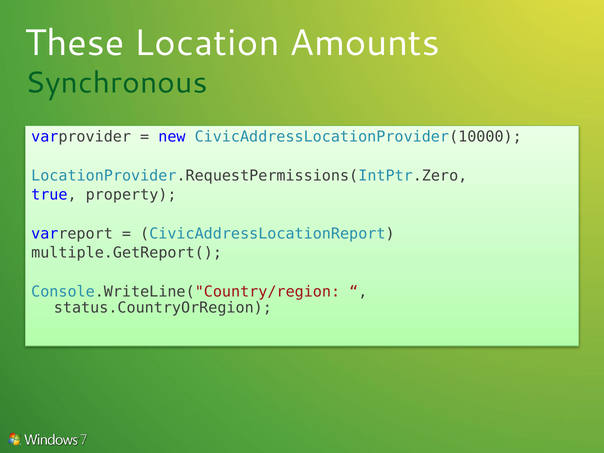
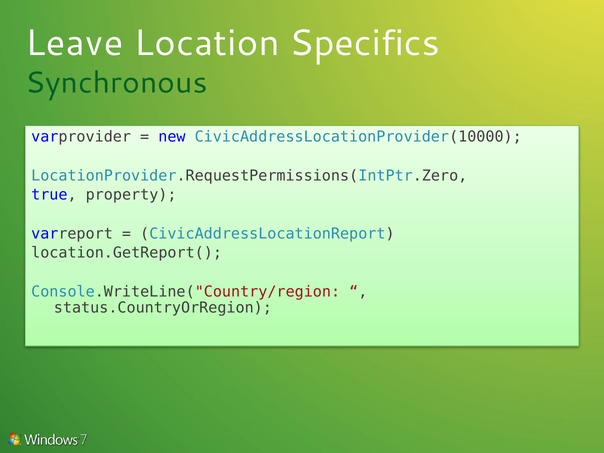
These: These -> Leave
Amounts: Amounts -> Specifics
multiple.GetReport(: multiple.GetReport( -> location.GetReport(
